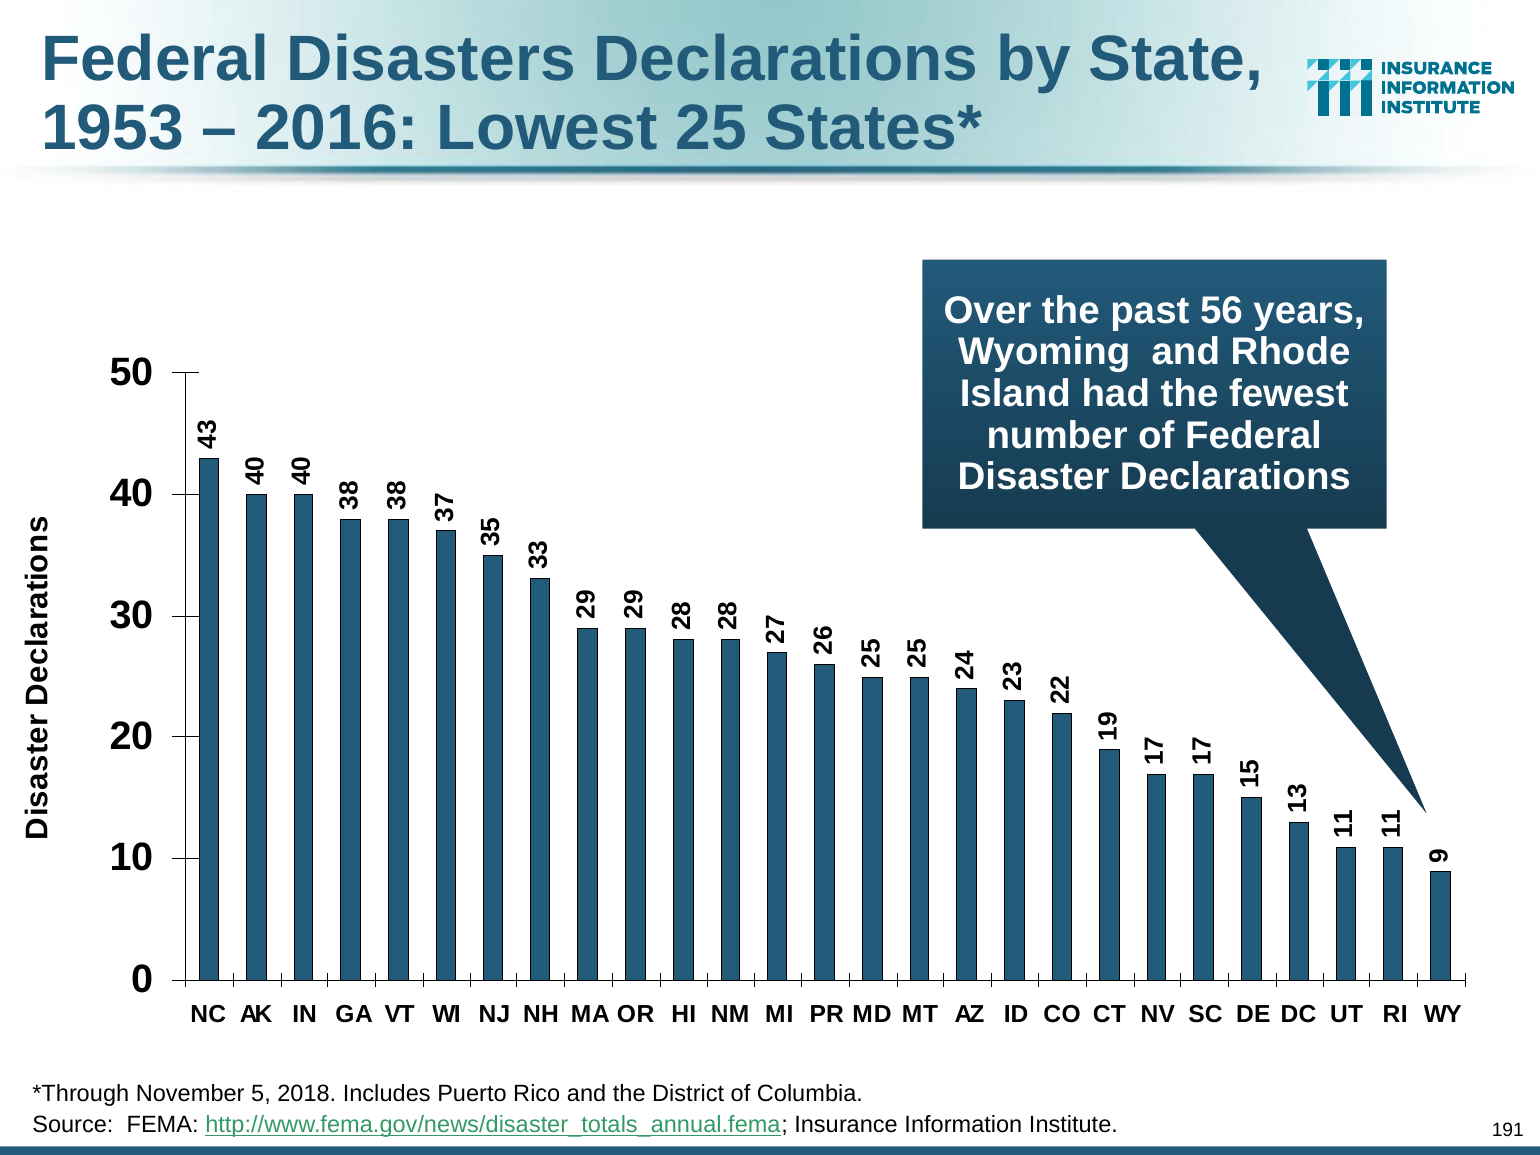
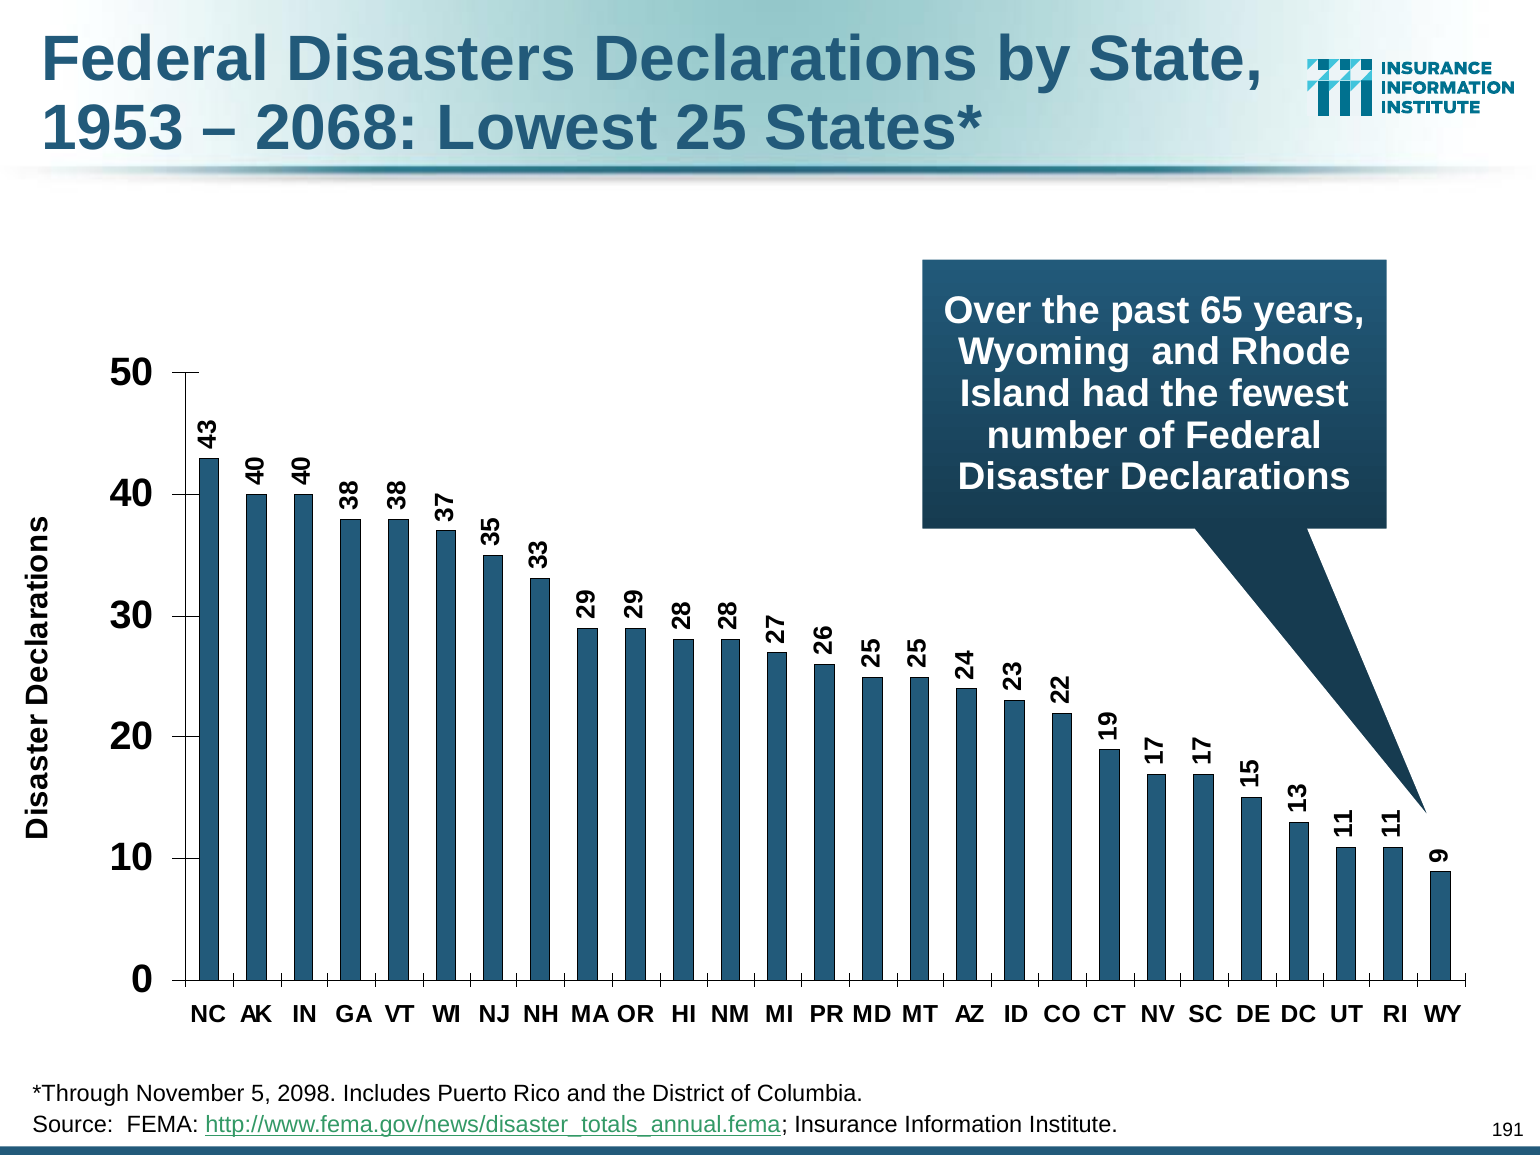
2016: 2016 -> 2068
56: 56 -> 65
2018: 2018 -> 2098
